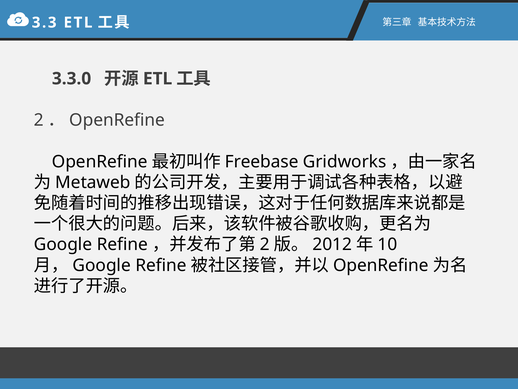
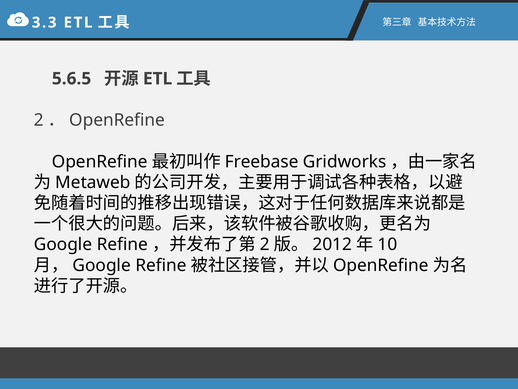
3.3.0: 3.3.0 -> 5.6.5
